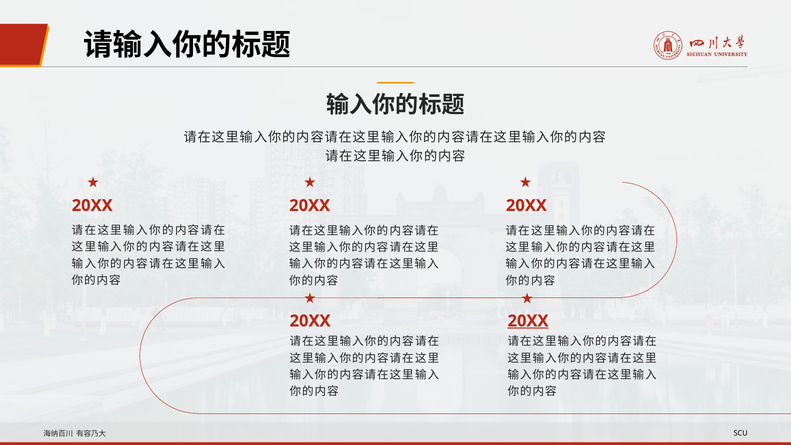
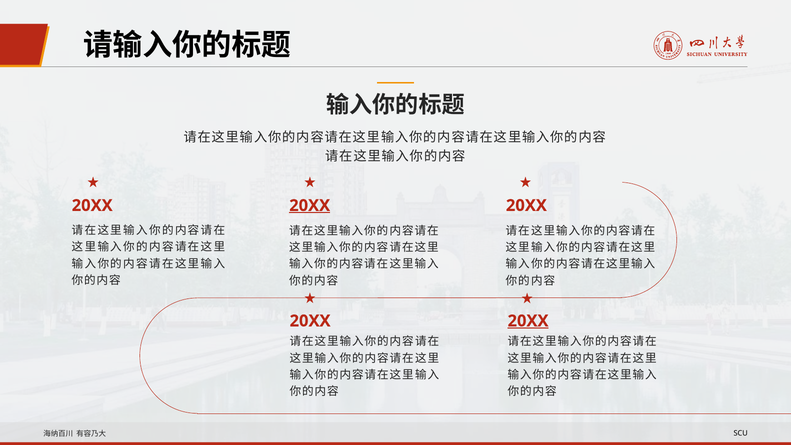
20XX at (310, 206) underline: none -> present
